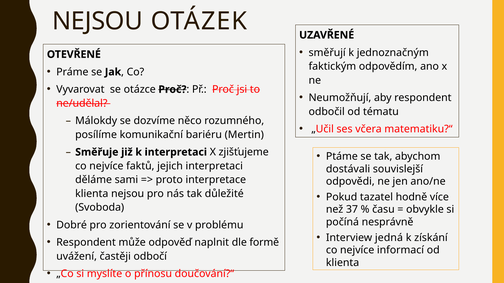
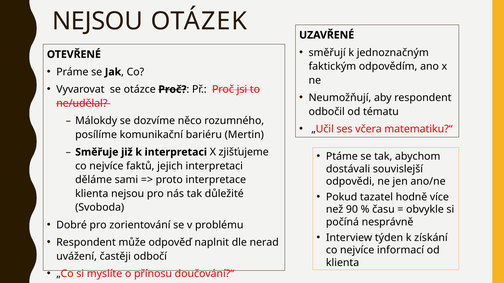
37: 37 -> 90
jedná: jedná -> týden
formě: formě -> nerad
